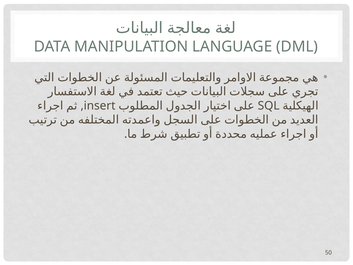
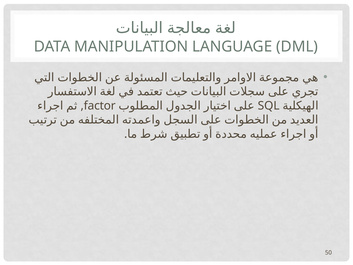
insert: insert -> factor
